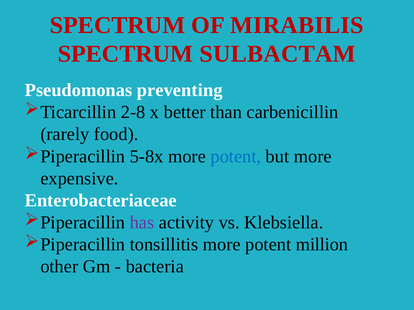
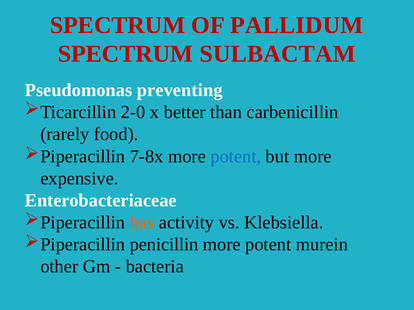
MIRABILIS: MIRABILIS -> PALLIDUM
2-8: 2-8 -> 2-0
5-8x: 5-8x -> 7-8x
has colour: purple -> orange
tonsillitis: tonsillitis -> penicillin
million: million -> murein
